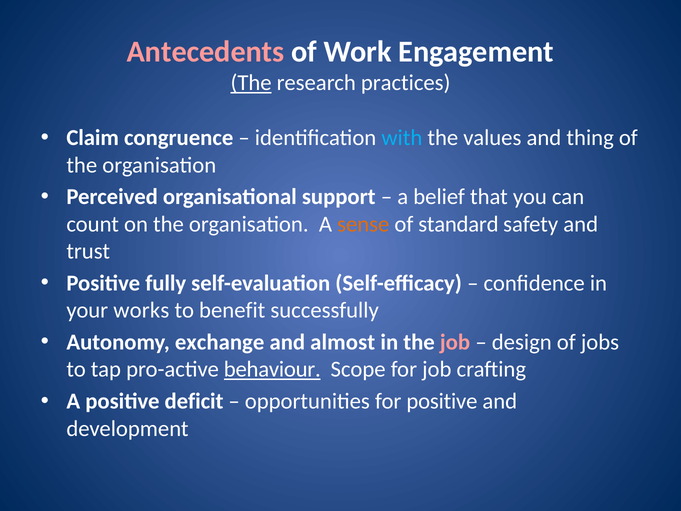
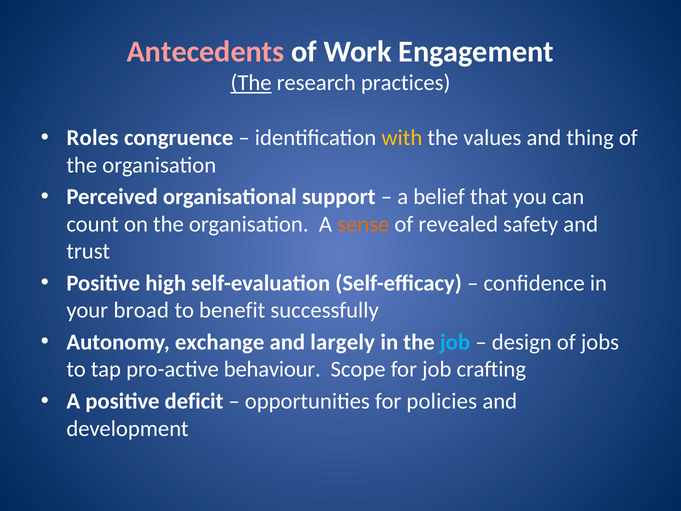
Claim: Claim -> Roles
with colour: light blue -> yellow
standard: standard -> revealed
fully: fully -> high
works: works -> broad
almost: almost -> largely
job at (455, 342) colour: pink -> light blue
behaviour underline: present -> none
for positive: positive -> policies
